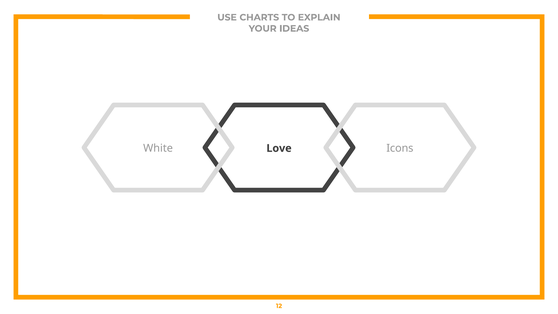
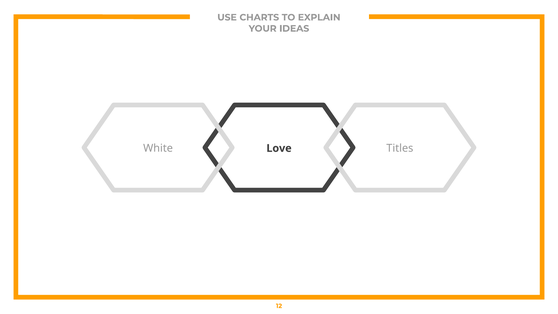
Icons: Icons -> Titles
